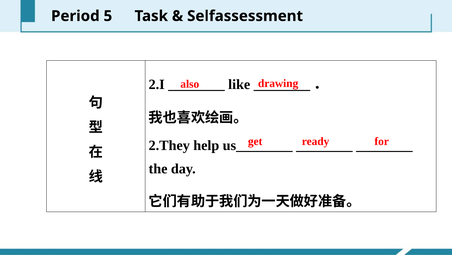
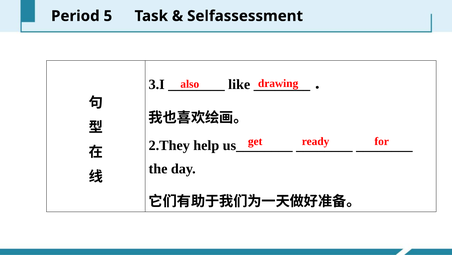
2.I: 2.I -> 3.I
